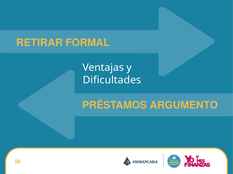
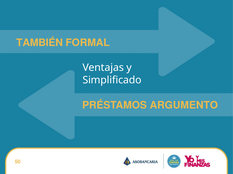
RETIRAR: RETIRAR -> TAMBIÉN
Dificultades: Dificultades -> Simplificado
